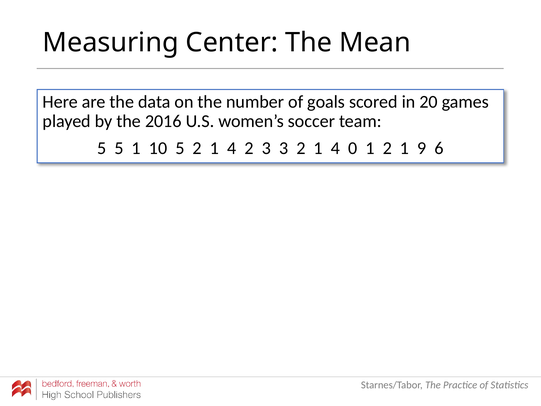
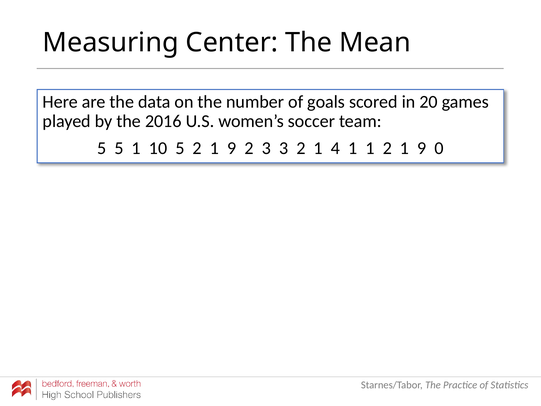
5 2 1 4: 4 -> 9
4 0: 0 -> 1
6: 6 -> 0
